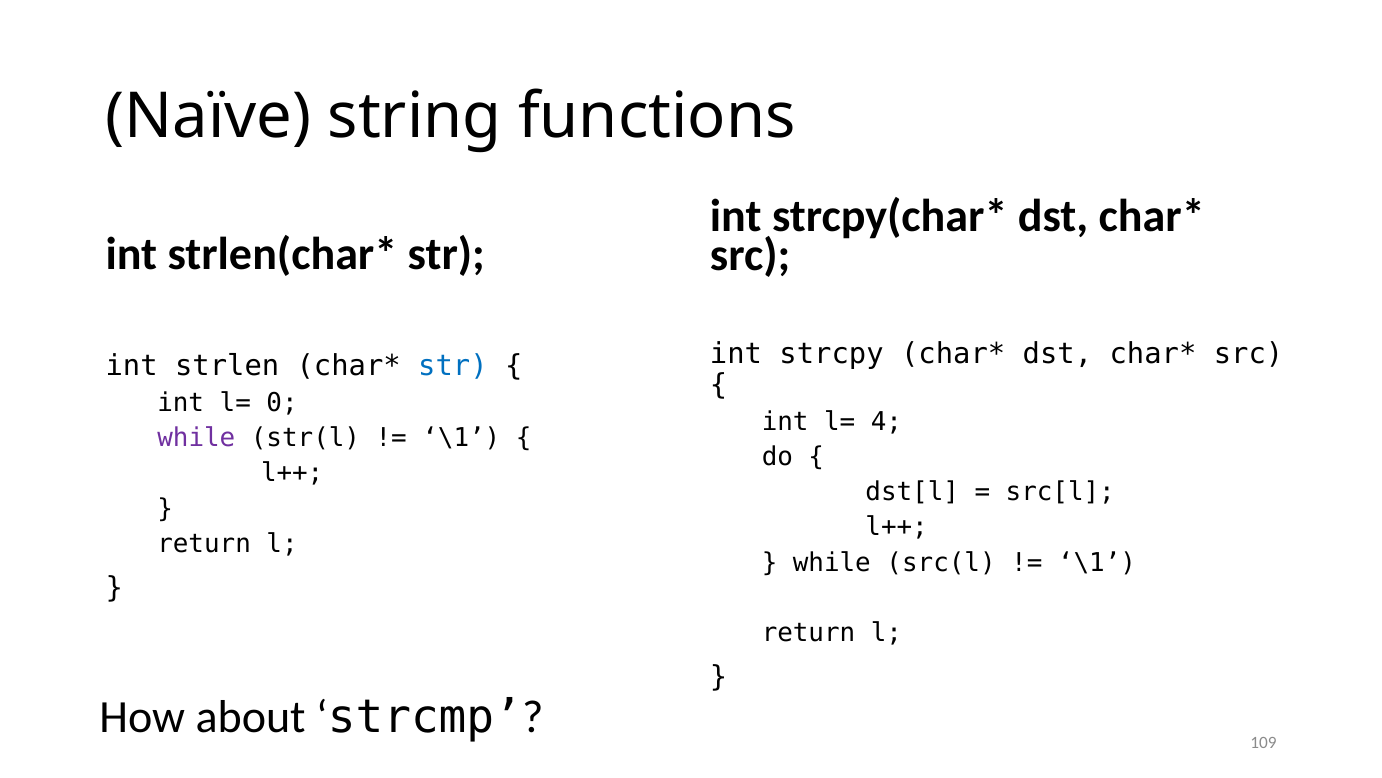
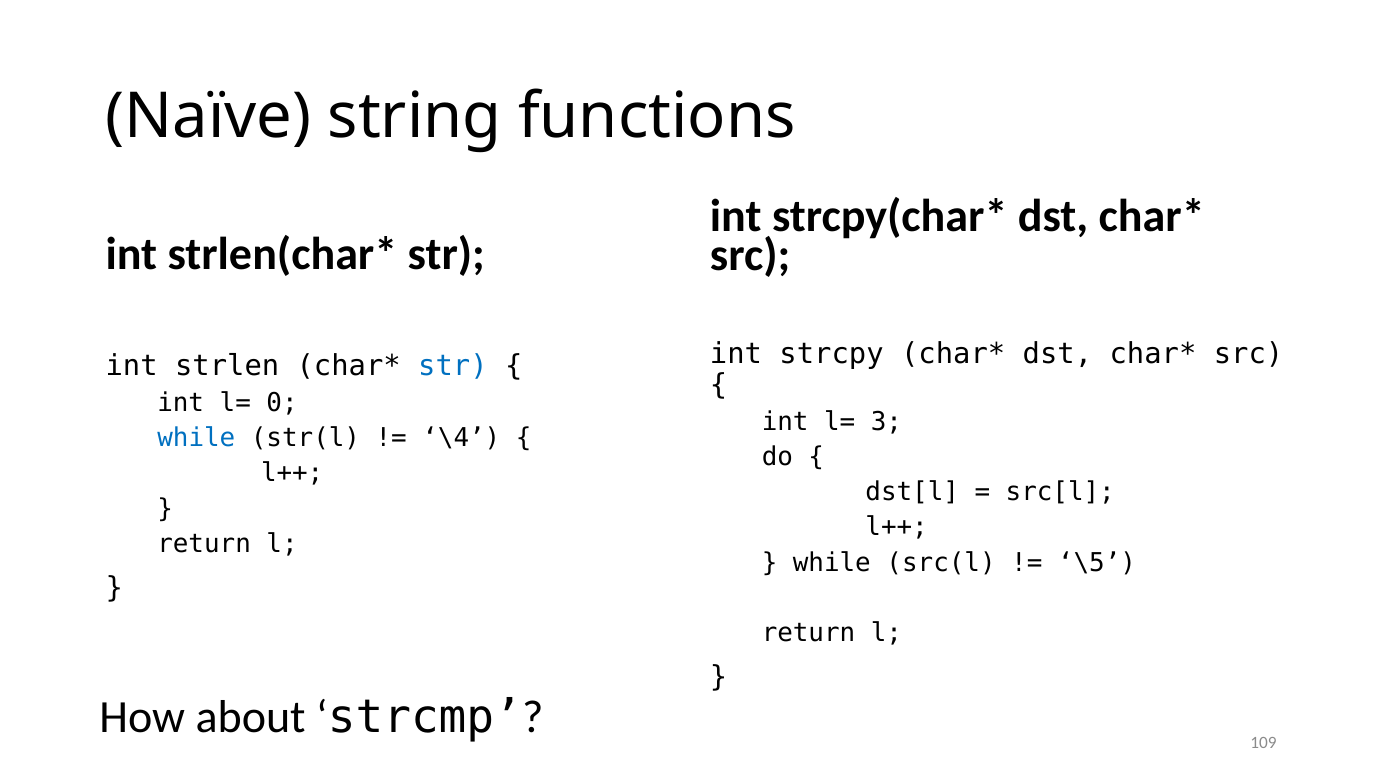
4: 4 -> 3
while at (196, 438) colour: purple -> blue
\1 at (461, 438): \1 -> \4
\1 at (1097, 562): \1 -> \5
